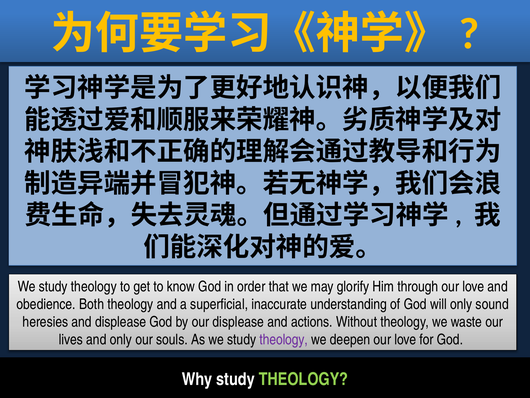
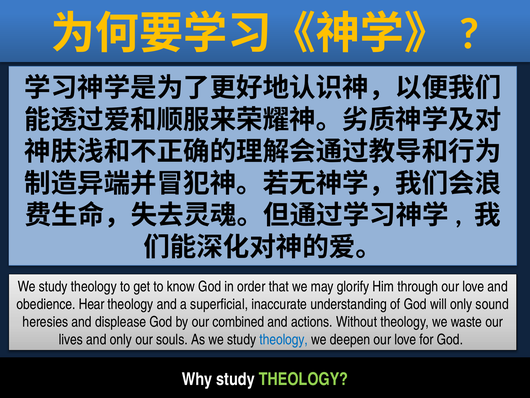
Both: Both -> Hear
our displease: displease -> combined
theology at (284, 339) colour: purple -> blue
